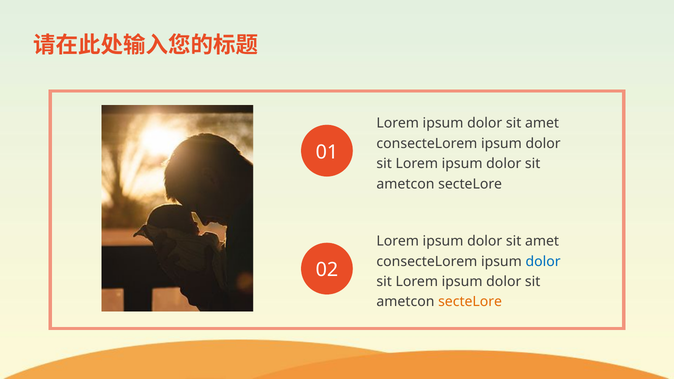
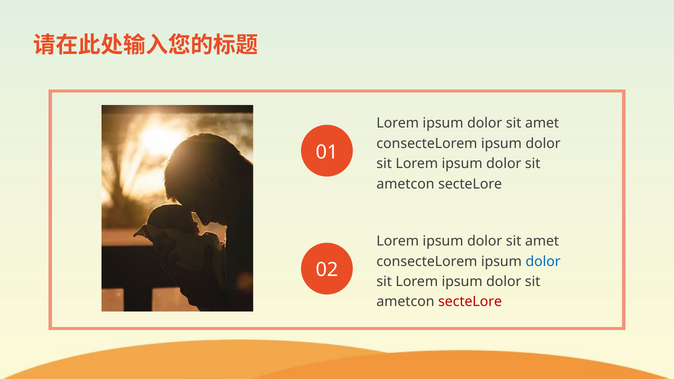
secteLore at (470, 302) colour: orange -> red
